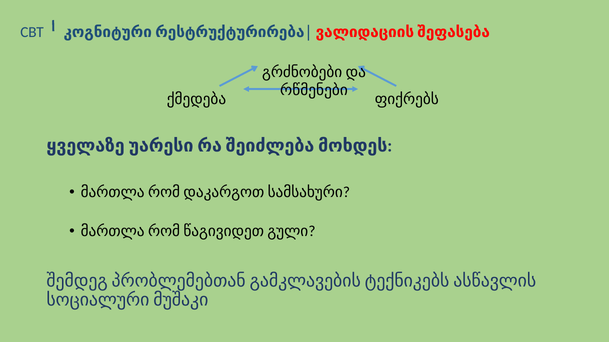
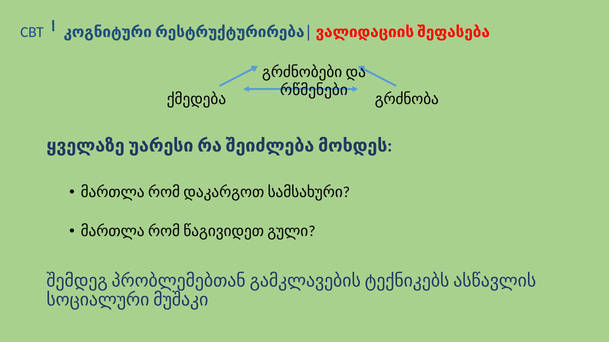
ფიქრებს: ფიქრებს -> გრძნობა
